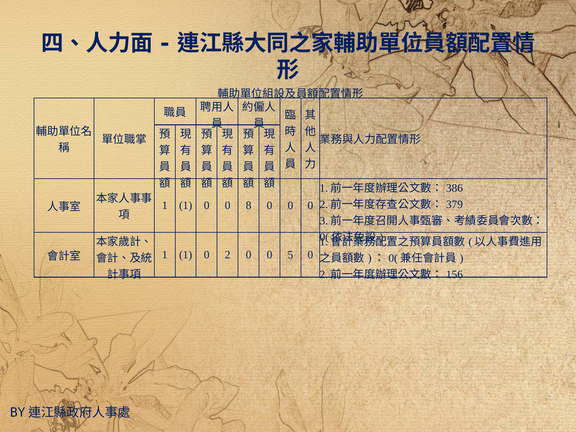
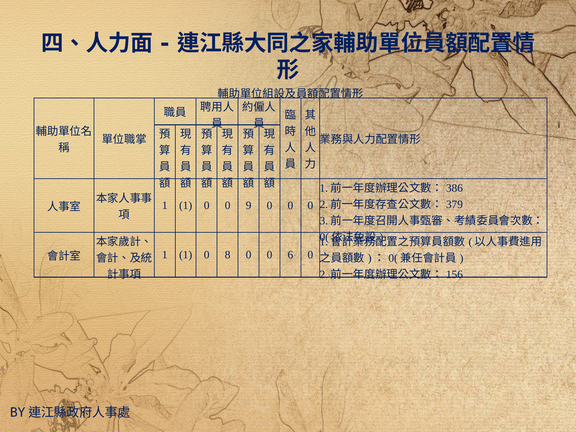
8: 8 -> 9
2: 2 -> 8
5: 5 -> 6
